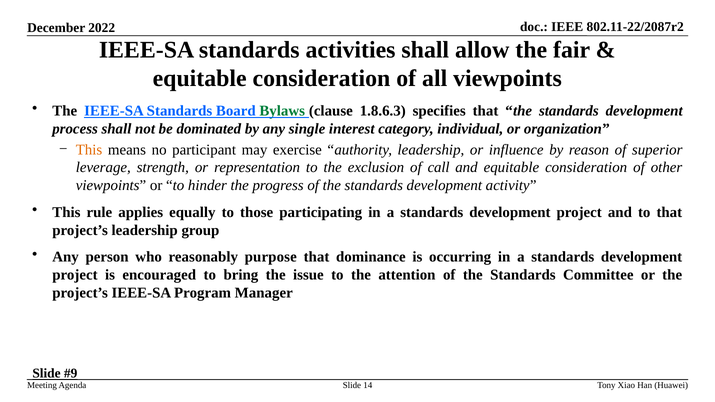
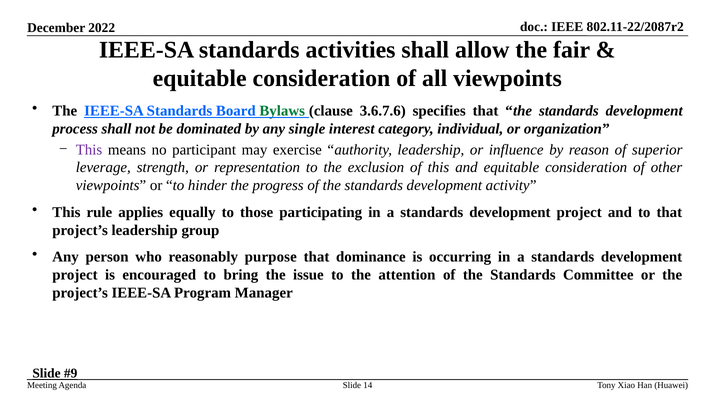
1.8.6.3: 1.8.6.3 -> 3.6.7.6
This at (89, 150) colour: orange -> purple
of call: call -> this
